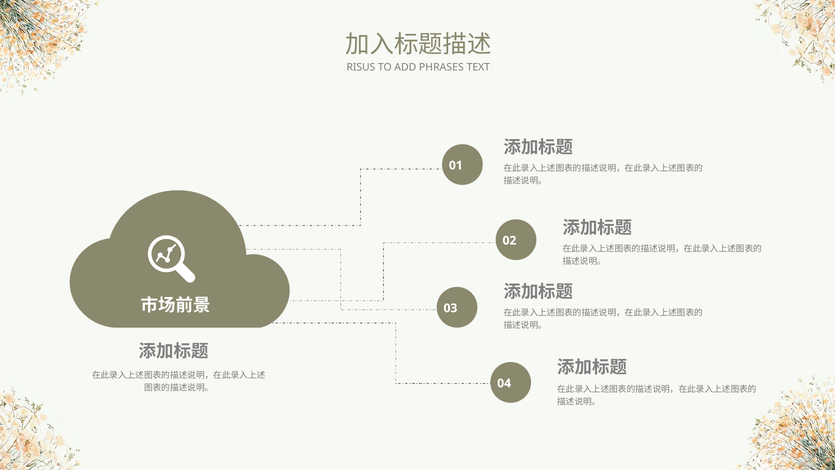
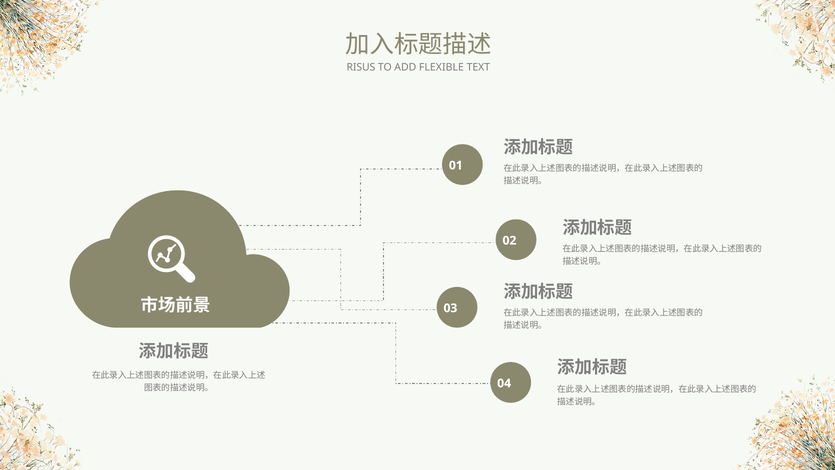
PHRASES: PHRASES -> FLEXIBLE
